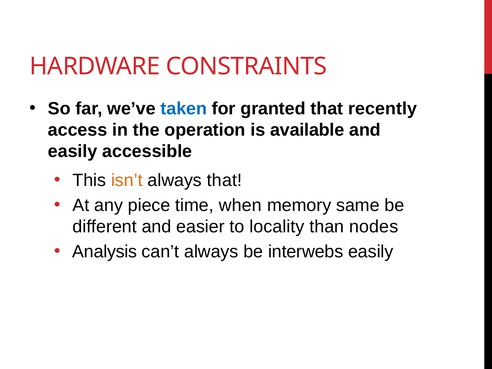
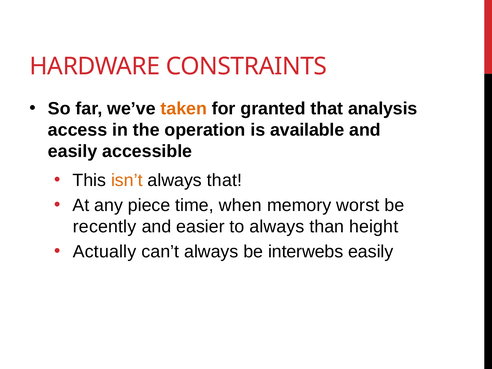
taken colour: blue -> orange
recently: recently -> analysis
same: same -> worst
different: different -> recently
to locality: locality -> always
nodes: nodes -> height
Analysis: Analysis -> Actually
